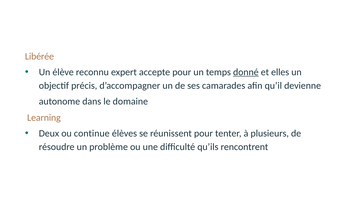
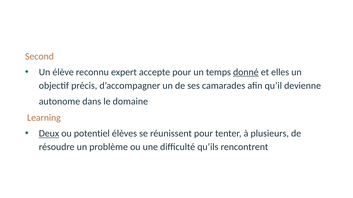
Libérée: Libérée -> Second
Deux underline: none -> present
continue: continue -> potentiel
